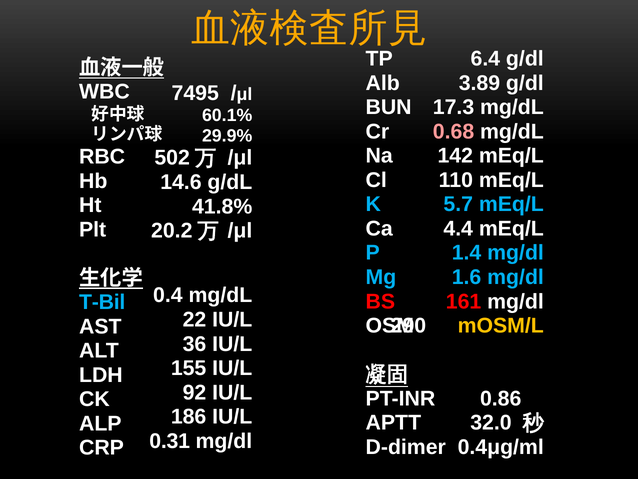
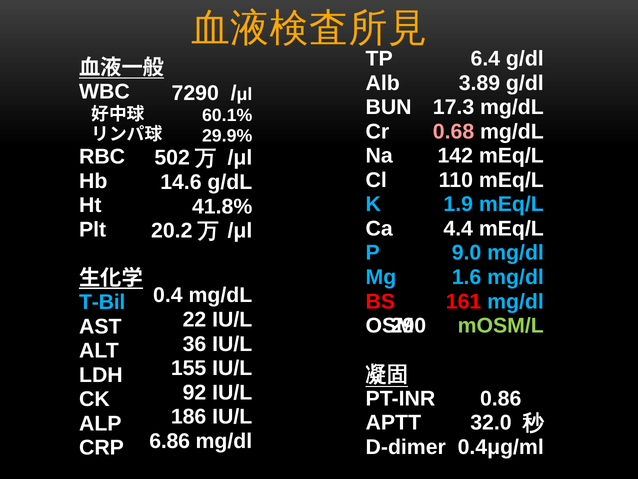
7495: 7495 -> 7290
5.7: 5.7 -> 1.9
1.4: 1.4 -> 9.0
mg/dl at (515, 301) colour: white -> light blue
mOSM/L colour: yellow -> light green
0.31: 0.31 -> 6.86
